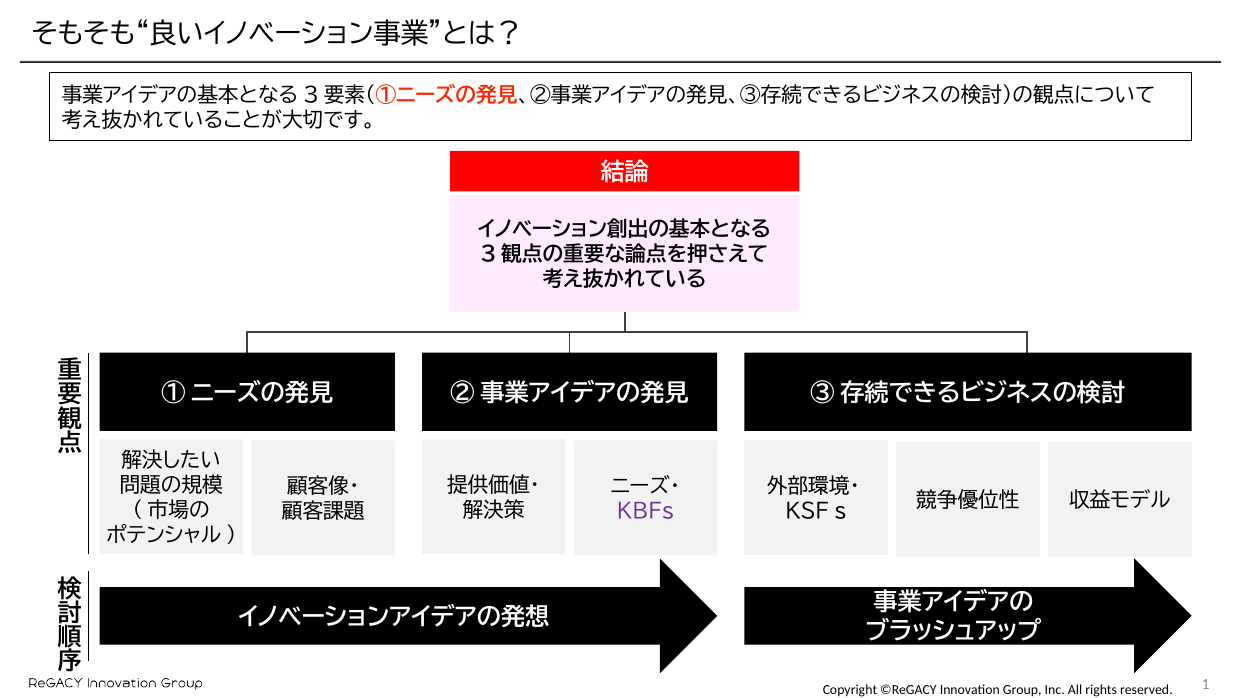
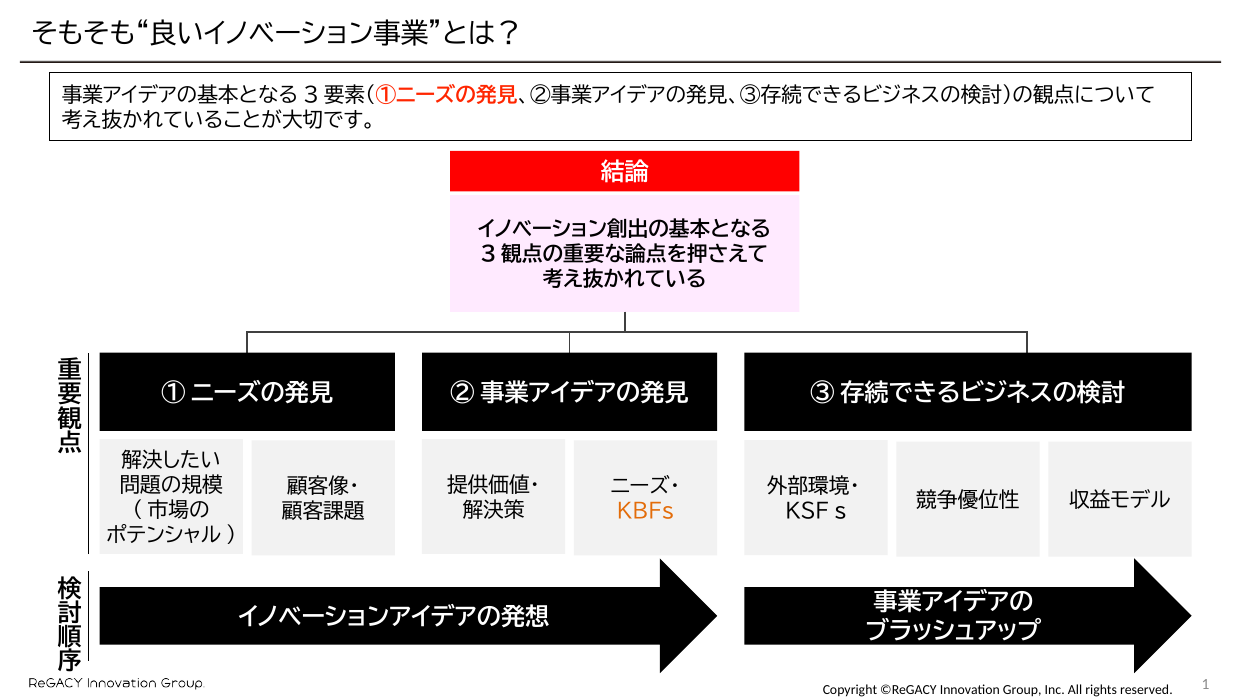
KBFs colour: purple -> orange
